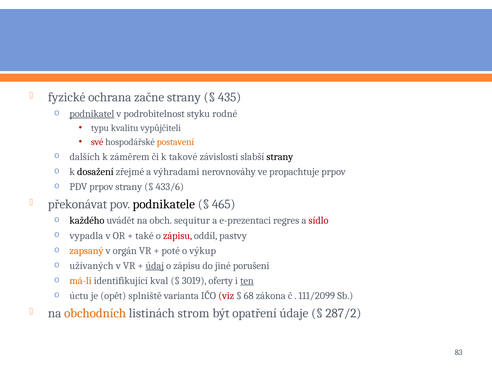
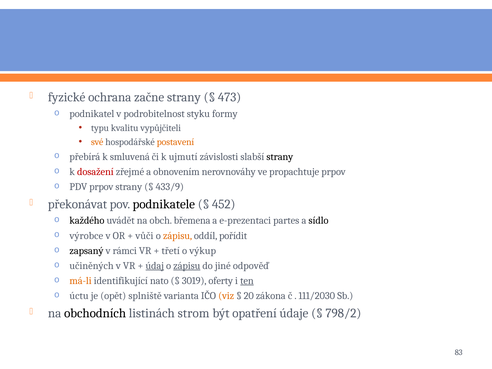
435: 435 -> 473
podnikatel underline: present -> none
rodné: rodné -> formy
své colour: red -> orange
dalších: dalších -> přebírá
záměrem: záměrem -> smluvená
takové: takové -> ujmutí
dosažení colour: black -> red
výhradami: výhradami -> obnovením
433/6: 433/6 -> 433/9
465: 465 -> 452
sequitur: sequitur -> břemena
regres: regres -> partes
sídlo colour: red -> black
vypadla: vypadla -> výrobce
také: také -> vůči
zápisu at (178, 236) colour: red -> orange
pastvy: pastvy -> pořídit
zapsaný colour: orange -> black
orgán: orgán -> rámci
poté: poté -> třetí
užívaných: užívaných -> učiněných
zápisu at (187, 266) underline: none -> present
porušeni: porušeni -> odpověď
kval: kval -> nato
viz colour: red -> orange
68: 68 -> 20
111/2099: 111/2099 -> 111/2030
obchodních colour: orange -> black
287/2: 287/2 -> 798/2
